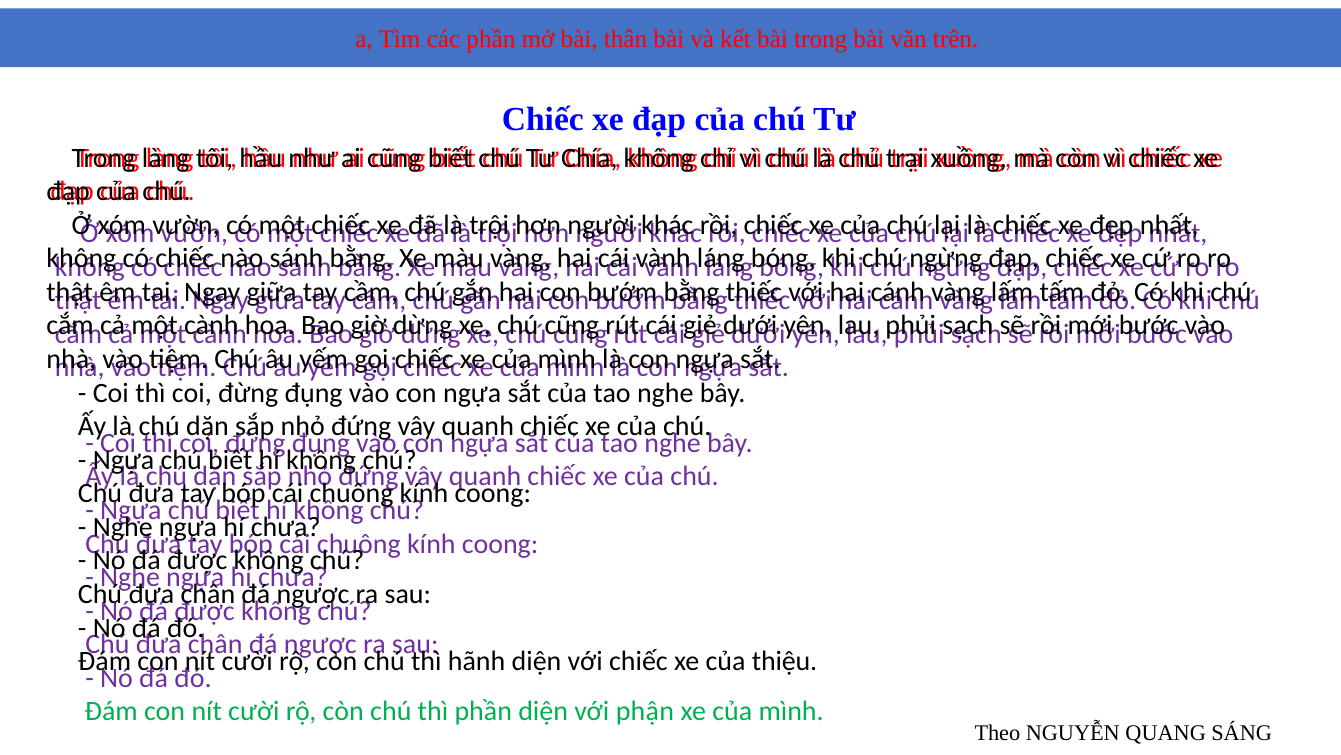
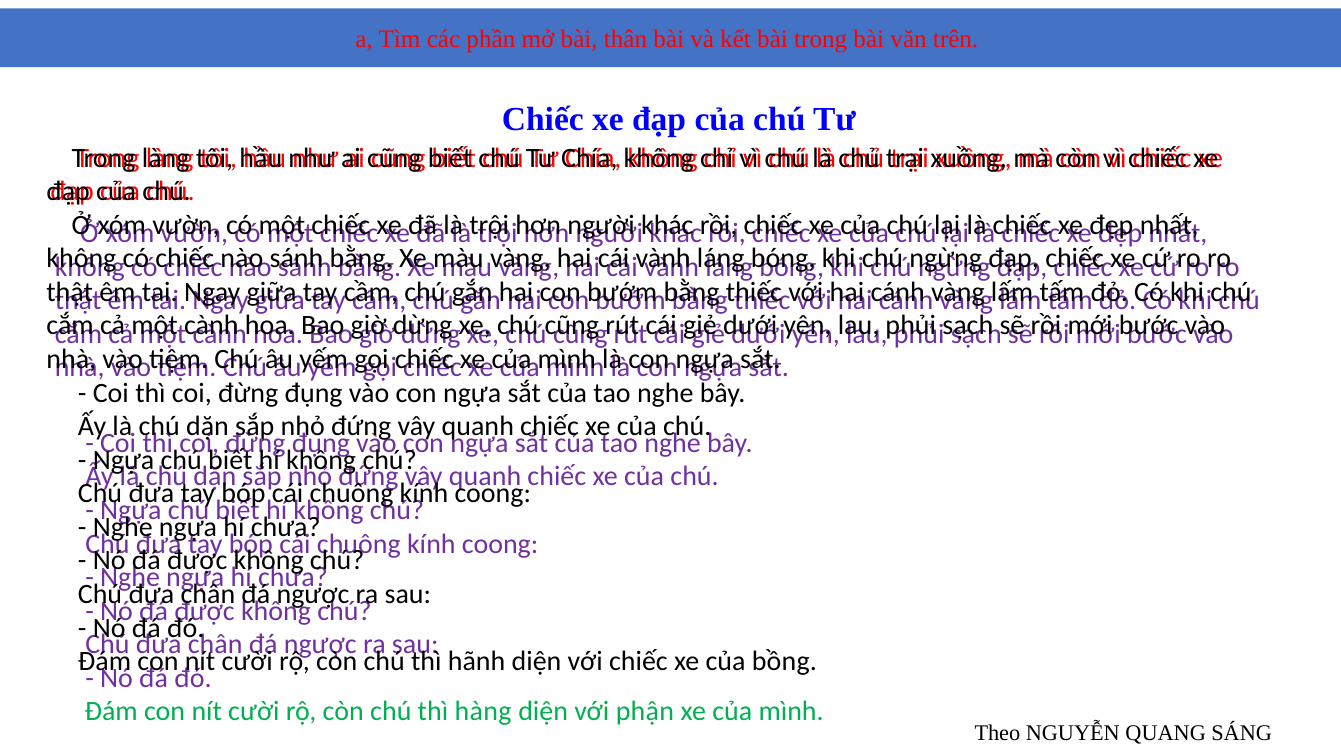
thiệu: thiệu -> bồng
thì phần: phần -> hàng
